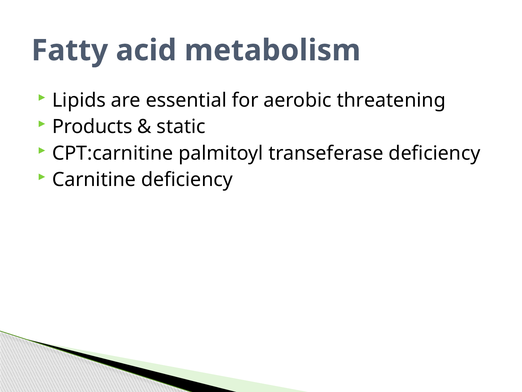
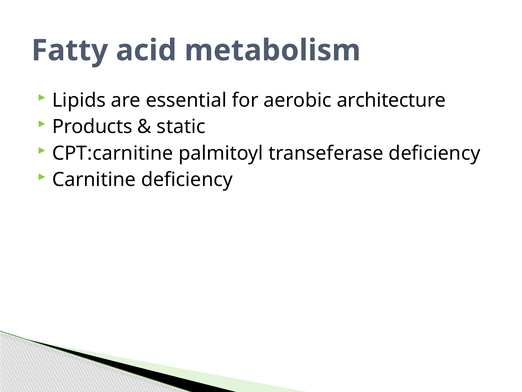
threatening: threatening -> architecture
